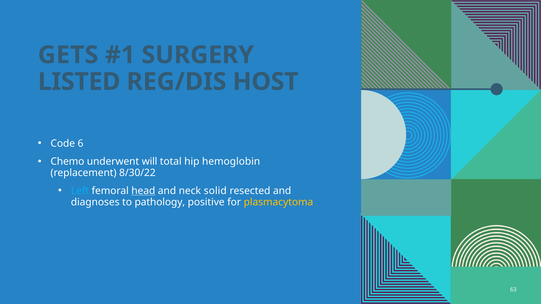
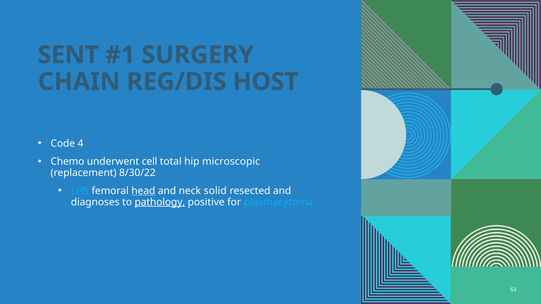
GETS: GETS -> SENT
LISTED: LISTED -> CHAIN
6: 6 -> 4
will: will -> cell
hemoglobin: hemoglobin -> microscopic
pathology underline: none -> present
plasmacytoma colour: yellow -> light blue
